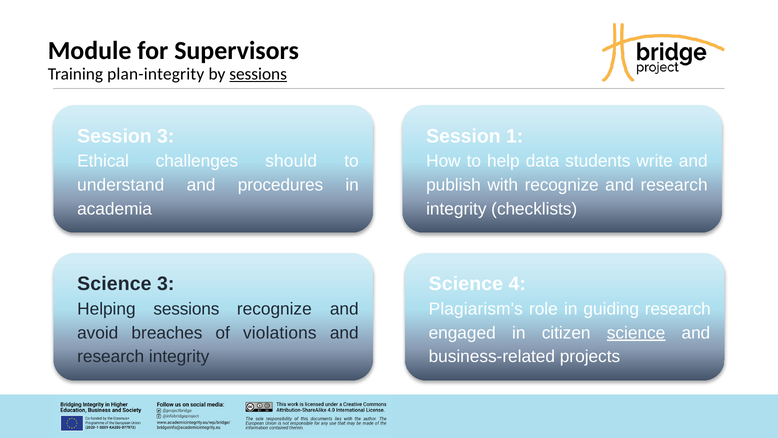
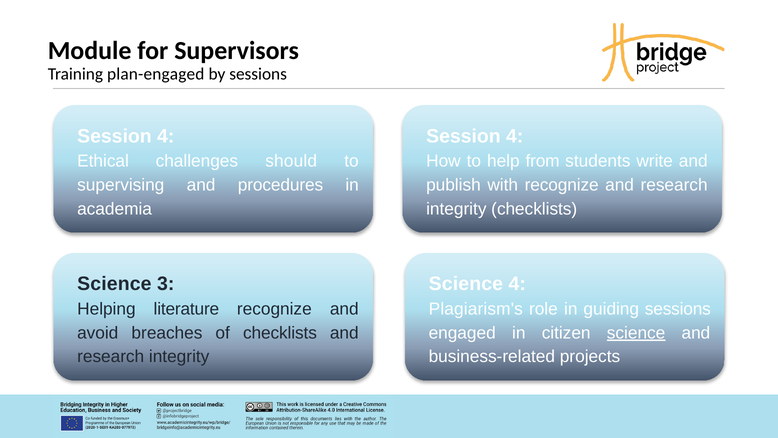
plan-integrity: plan-integrity -> plan-engaged
sessions at (258, 74) underline: present -> none
3 at (166, 136): 3 -> 4
1 at (515, 136): 1 -> 4
data: data -> from
understand: understand -> supervising
Helping sessions: sessions -> literature
guiding research: research -> sessions
of violations: violations -> checklists
